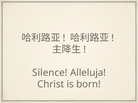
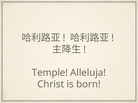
Silence: Silence -> Temple
